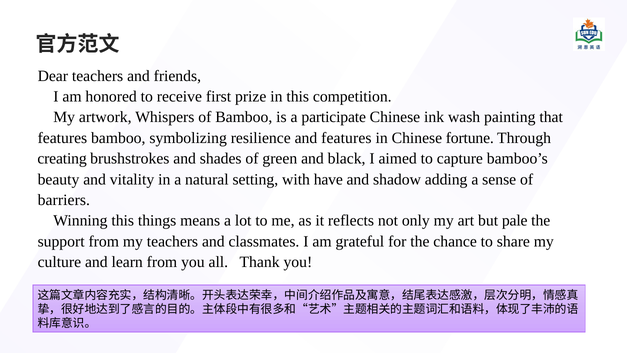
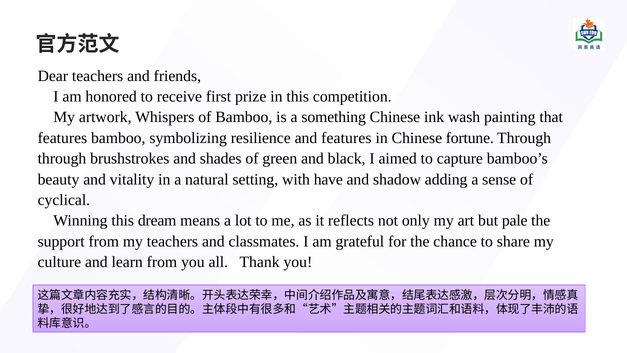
participate: participate -> something
creating at (62, 159): creating -> through
barriers: barriers -> cyclical
things: things -> dream
